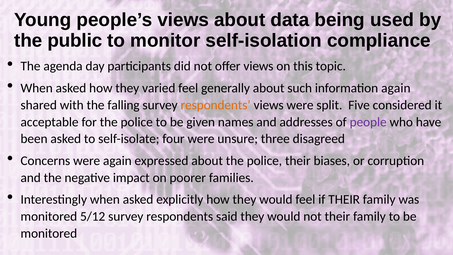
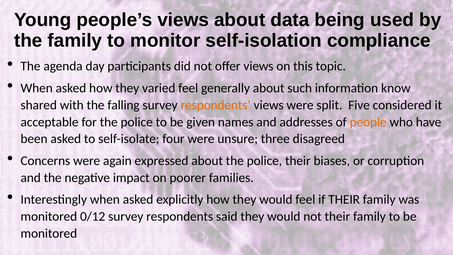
the public: public -> family
information again: again -> know
people colour: purple -> orange
5/12: 5/12 -> 0/12
